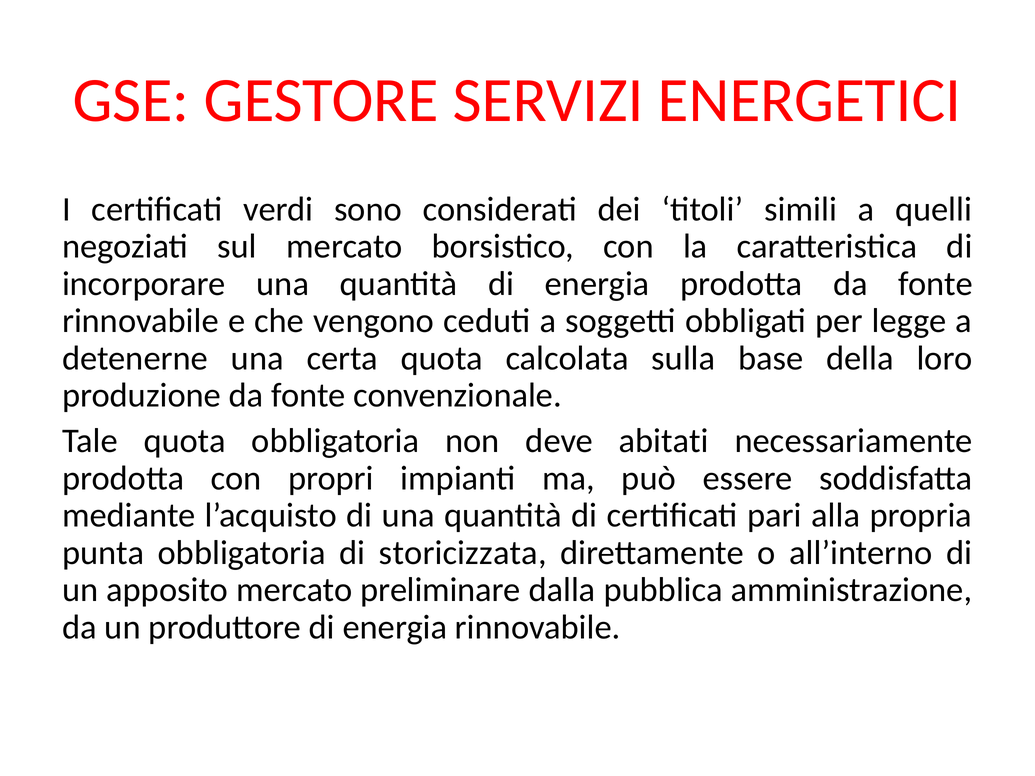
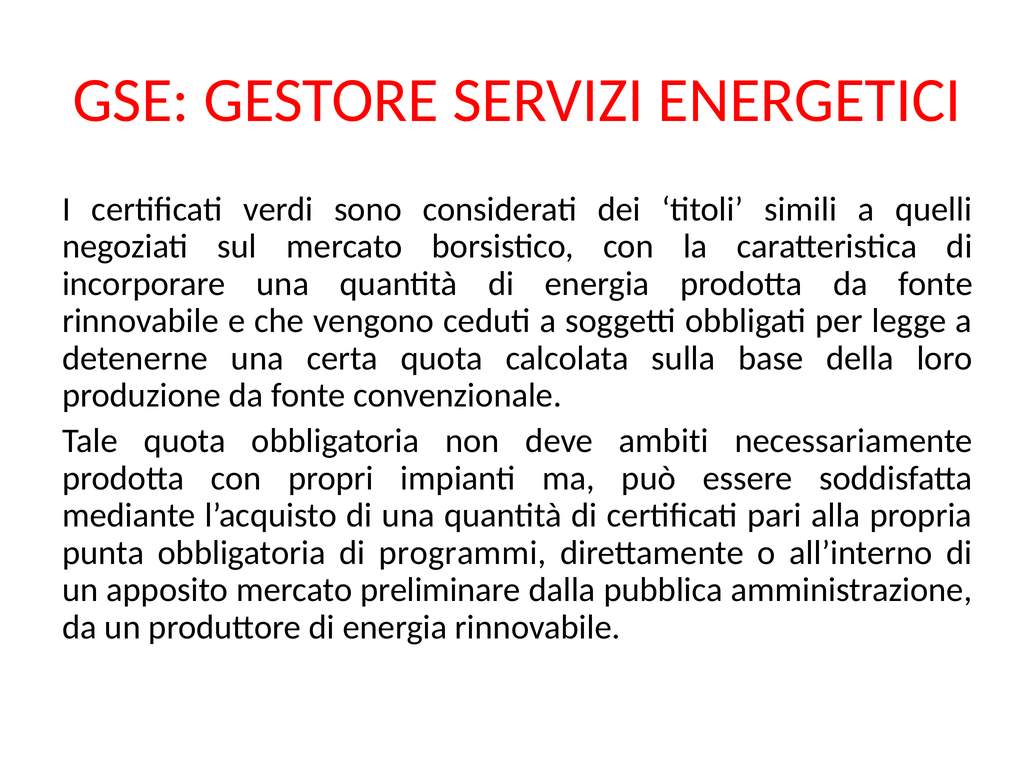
abitati: abitati -> ambiti
storicizzata: storicizzata -> programmi
